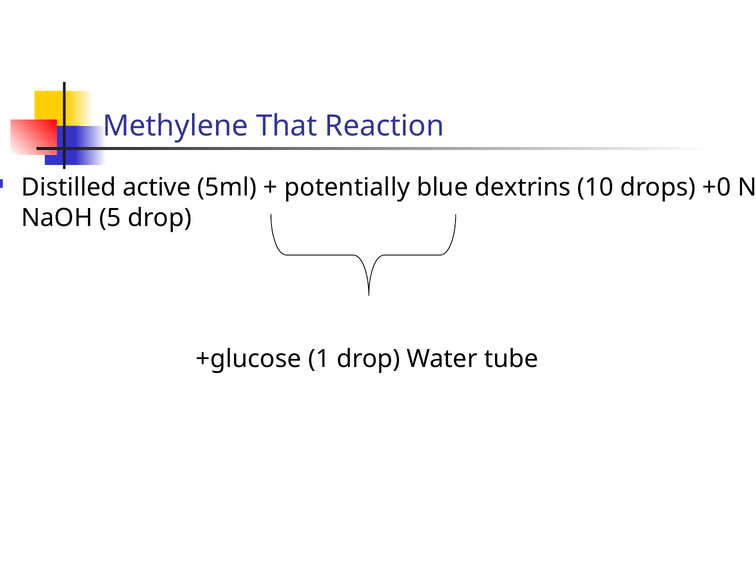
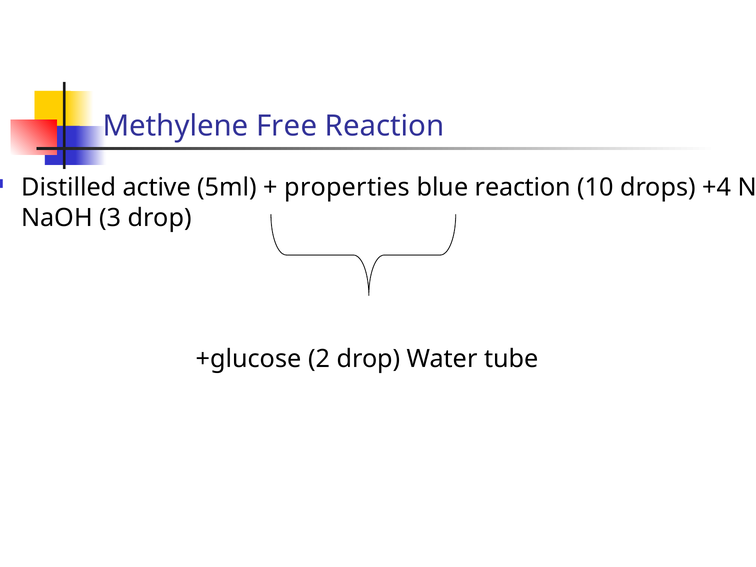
That: That -> Free
potentially: potentially -> properties
blue dextrins: dextrins -> reaction
+0: +0 -> +4
5: 5 -> 3
1: 1 -> 2
